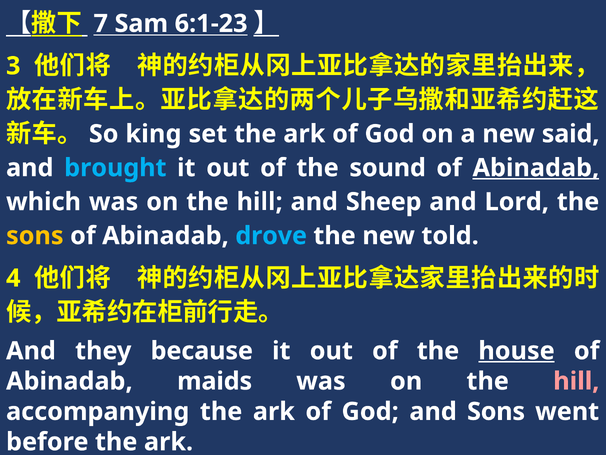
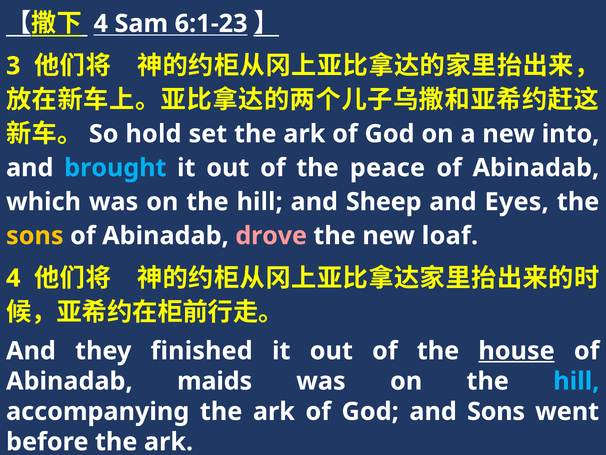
7 at (101, 24): 7 -> 4
king: king -> hold
said: said -> into
sound: sound -> peace
Abinadab at (536, 168) underline: present -> none
Lord: Lord -> Eyes
drove colour: light blue -> pink
told: told -> loaf
because: because -> finished
hill at (576, 381) colour: pink -> light blue
